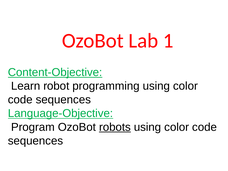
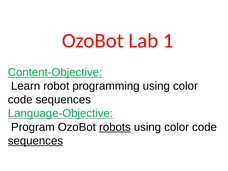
sequences at (35, 141) underline: none -> present
